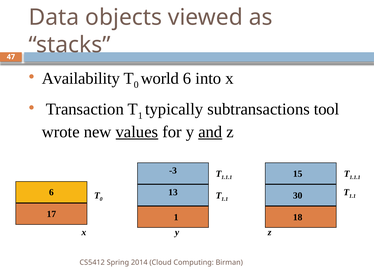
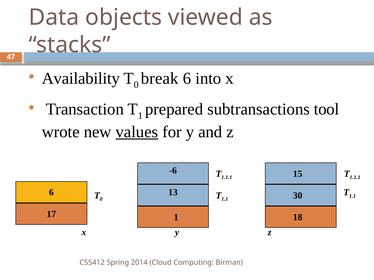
world: world -> break
typically: typically -> prepared
and underline: present -> none
-3: -3 -> -6
